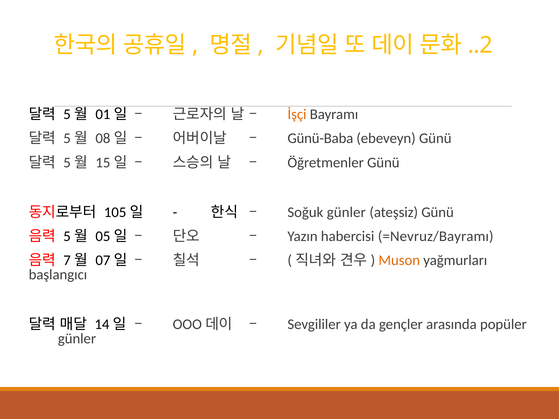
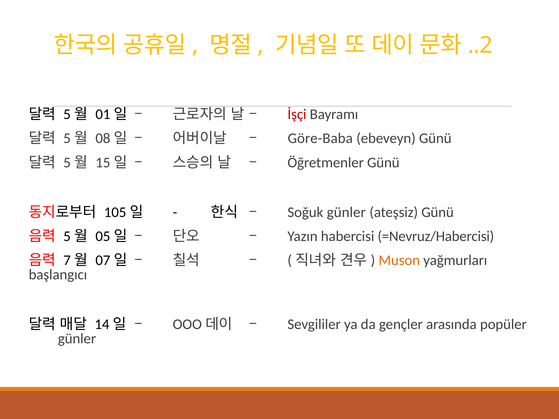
İşçi colour: orange -> red
Günü-Baba: Günü-Baba -> Göre-Baba
=Nevruz/Bayramı: =Nevruz/Bayramı -> =Nevruz/Habercisi
